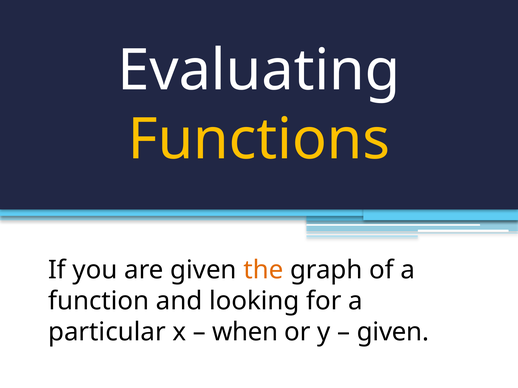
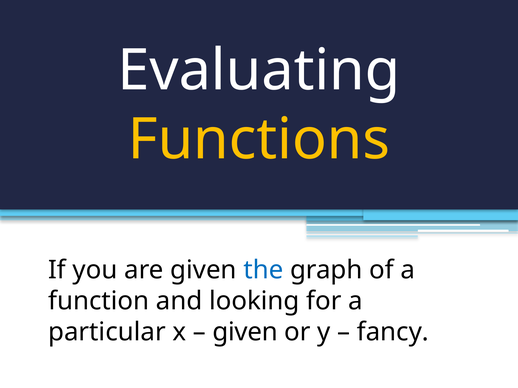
the colour: orange -> blue
when at (245, 332): when -> given
given at (393, 332): given -> fancy
